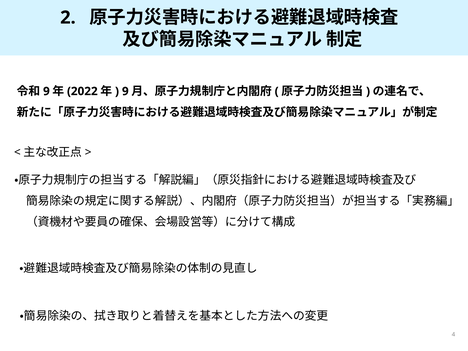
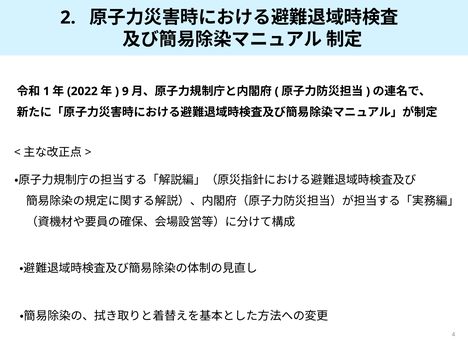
9 at (46, 91): 9 -> 1
